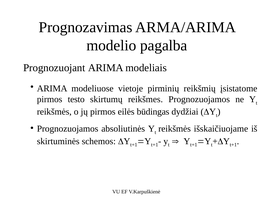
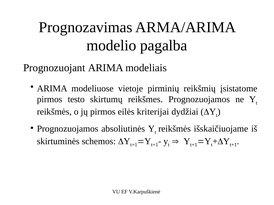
būdingas: būdingas -> kriterijai
